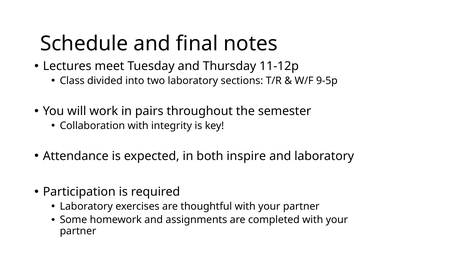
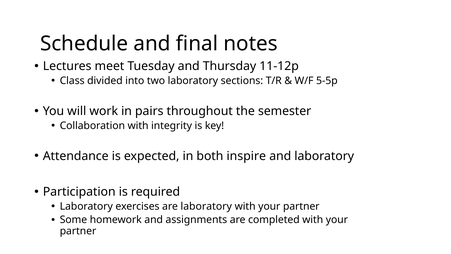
9-5p: 9-5p -> 5-5p
are thoughtful: thoughtful -> laboratory
